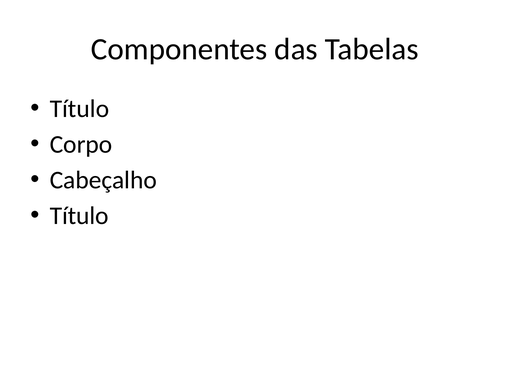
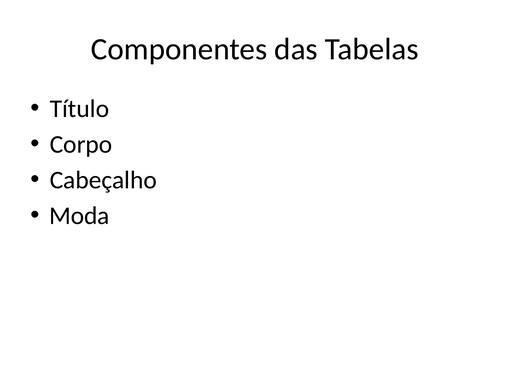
Título at (79, 216): Título -> Moda
